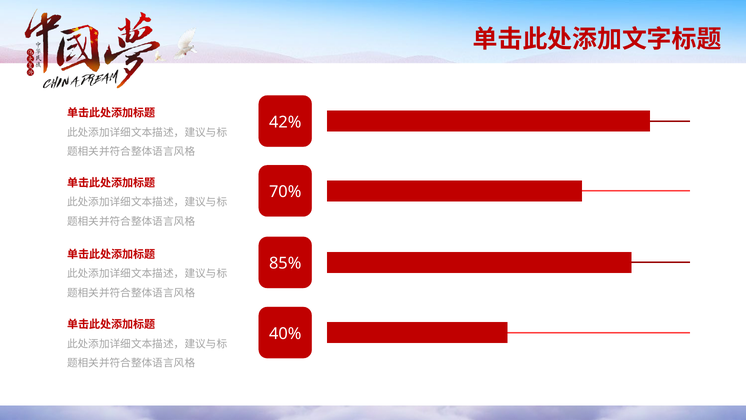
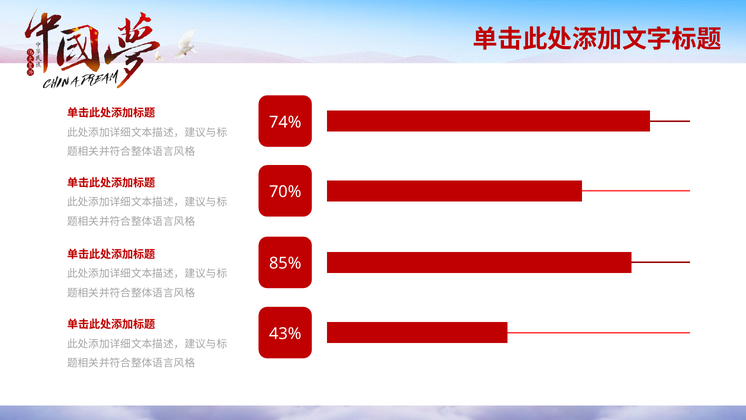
42%: 42% -> 74%
40%: 40% -> 43%
